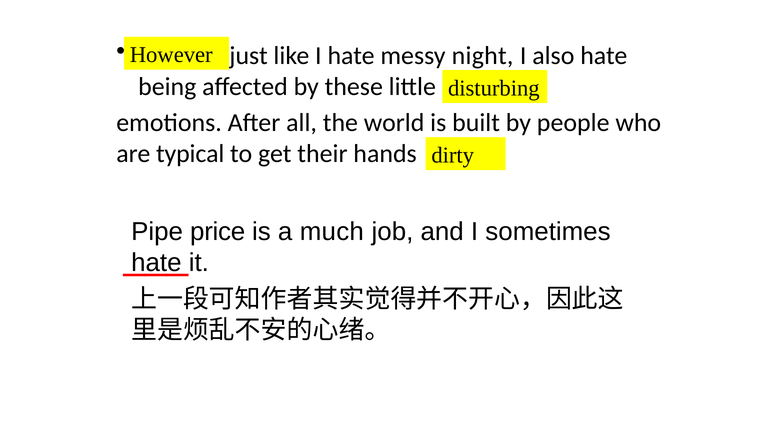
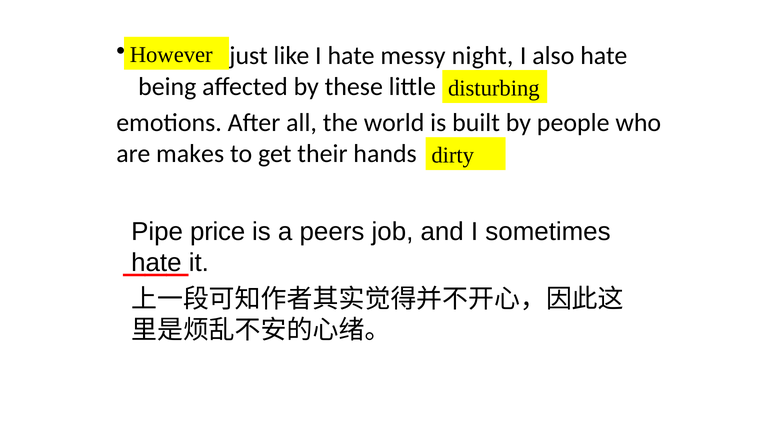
typical: typical -> makes
much: much -> peers
